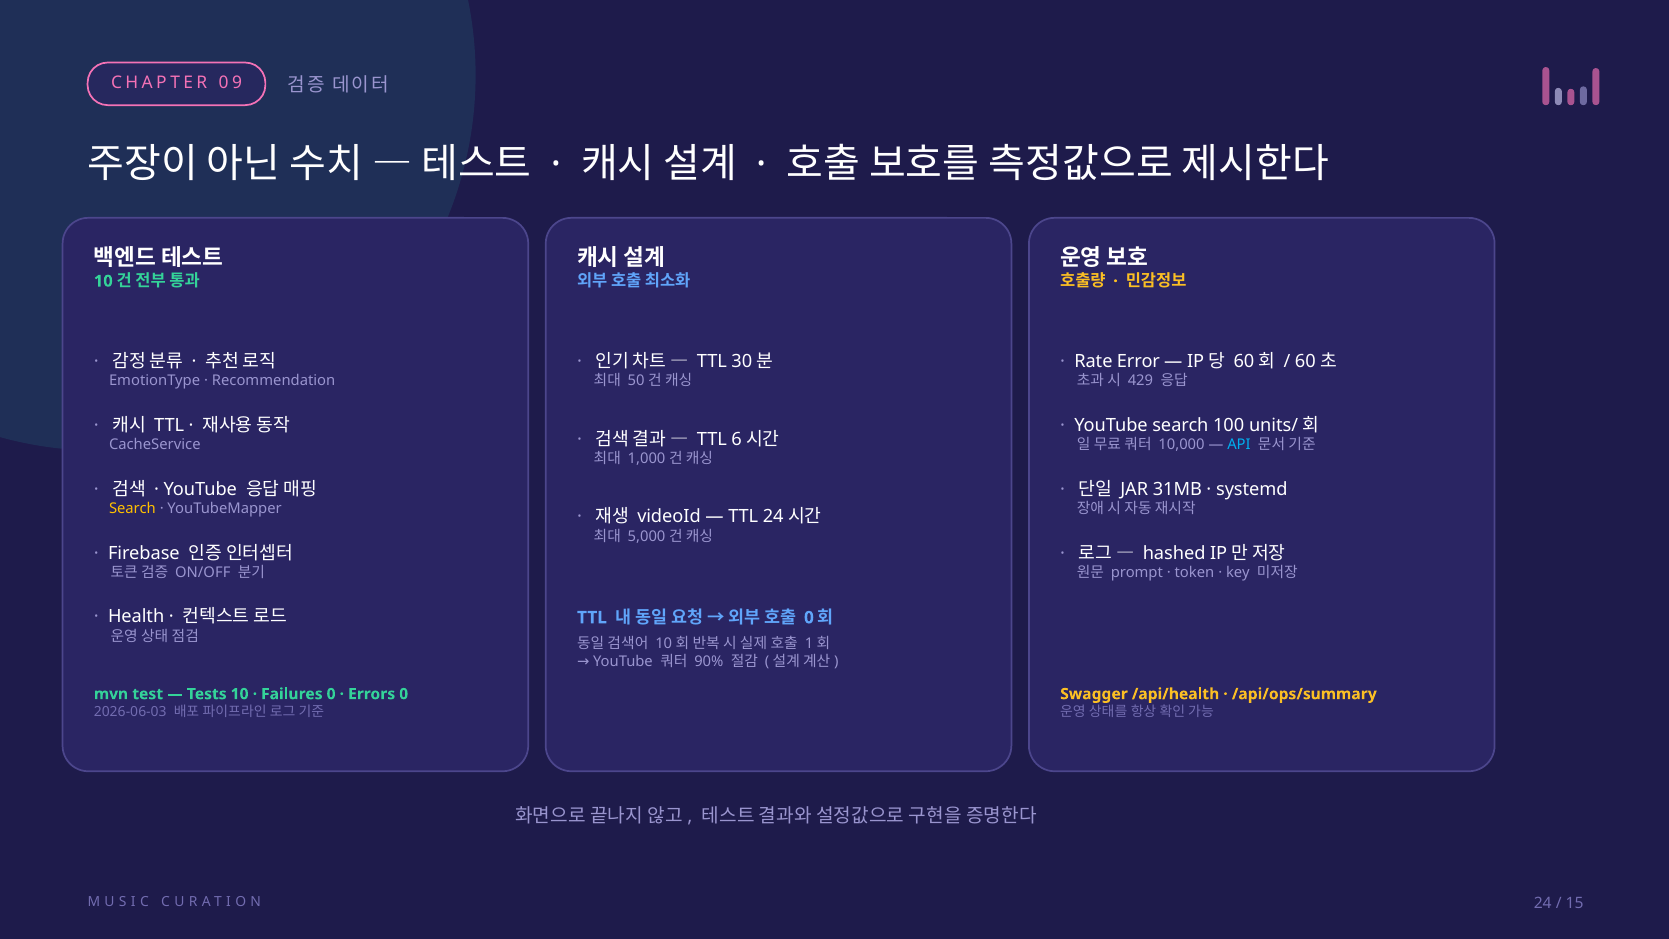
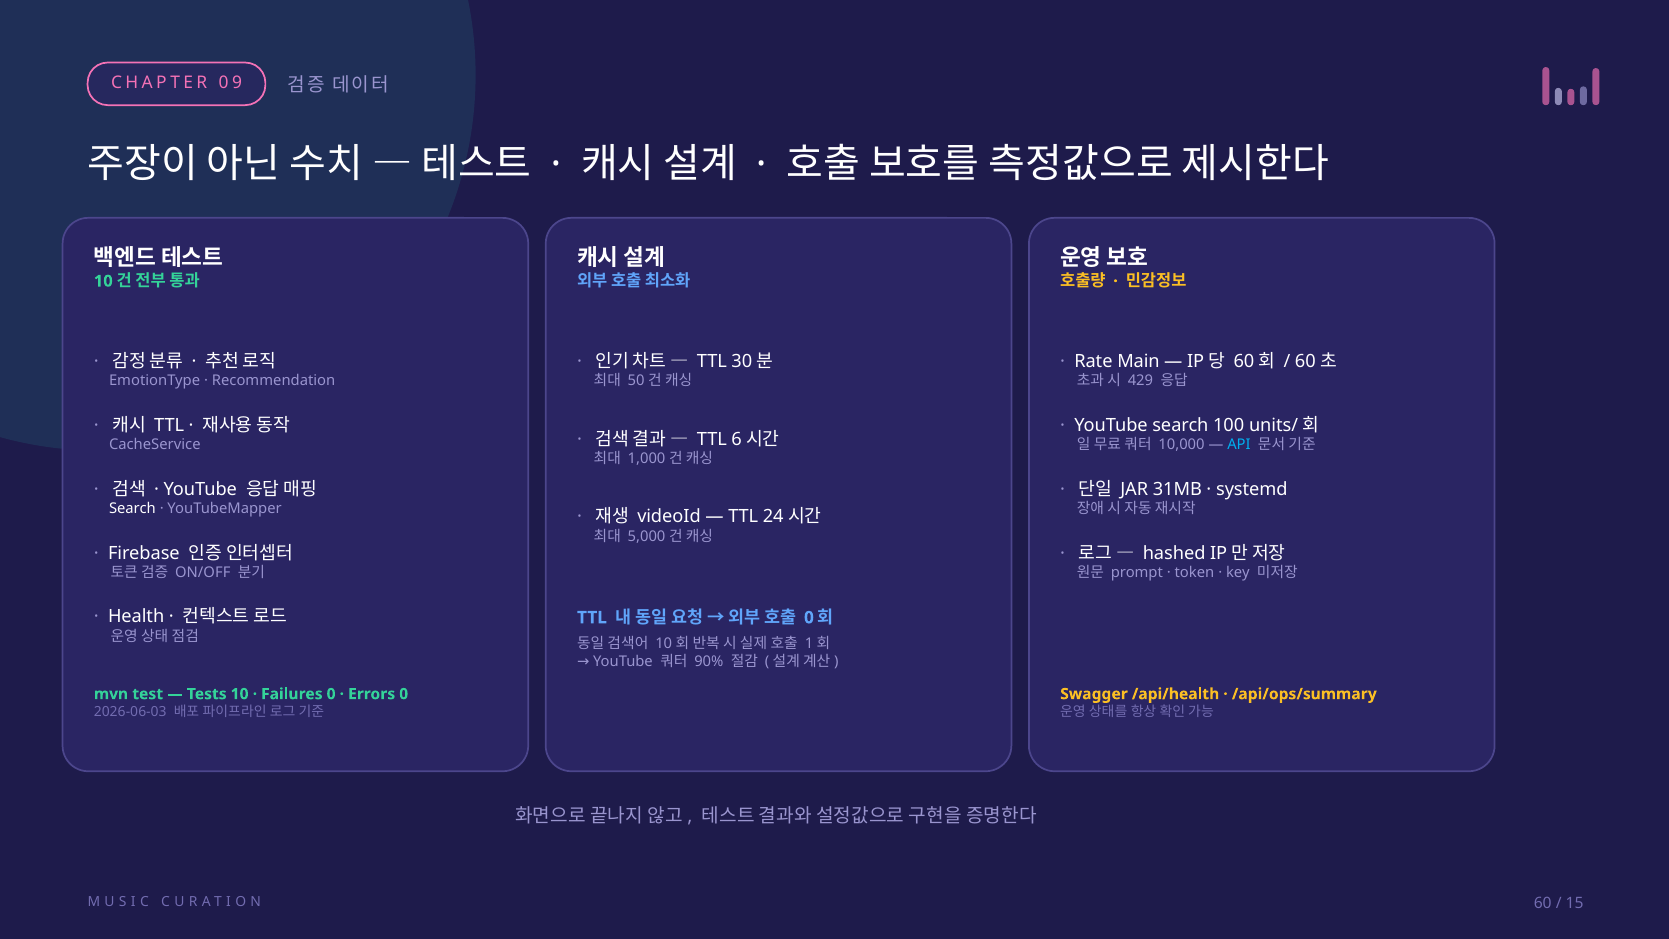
Error: Error -> Main
Search at (132, 509) colour: yellow -> white
24 at (1543, 903): 24 -> 60
